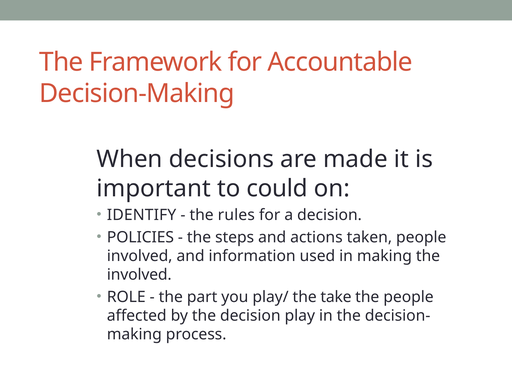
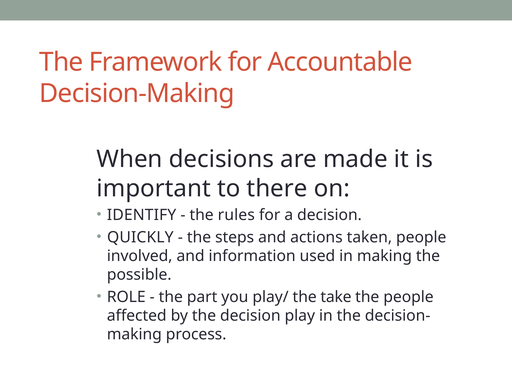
could: could -> there
POLICIES: POLICIES -> QUICKLY
involved at (139, 275): involved -> possible
